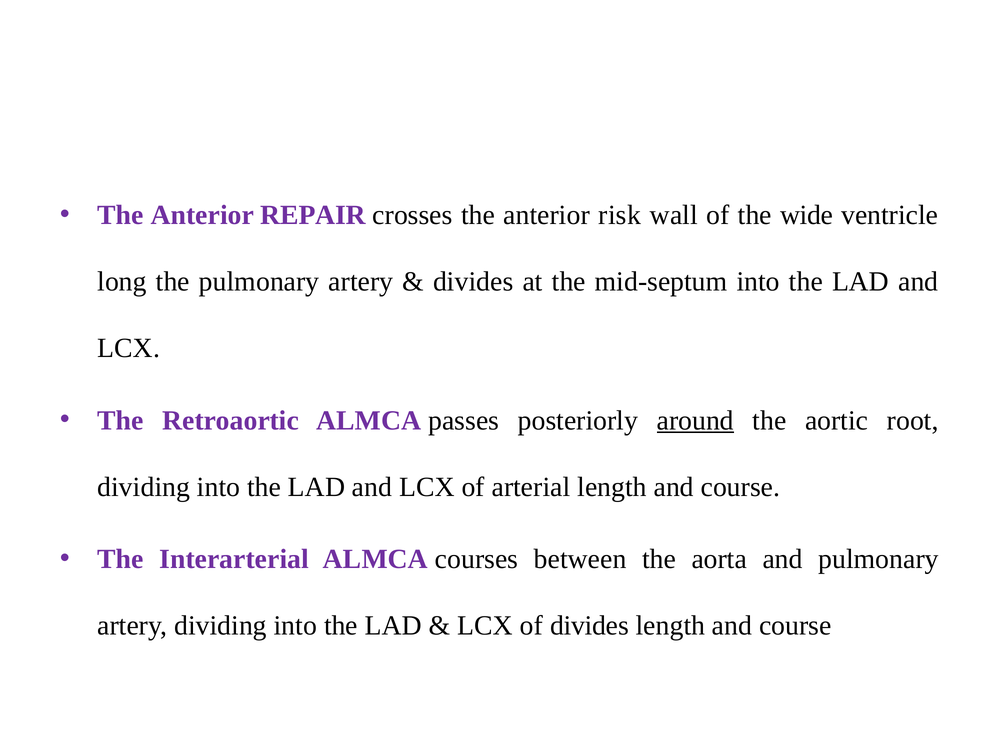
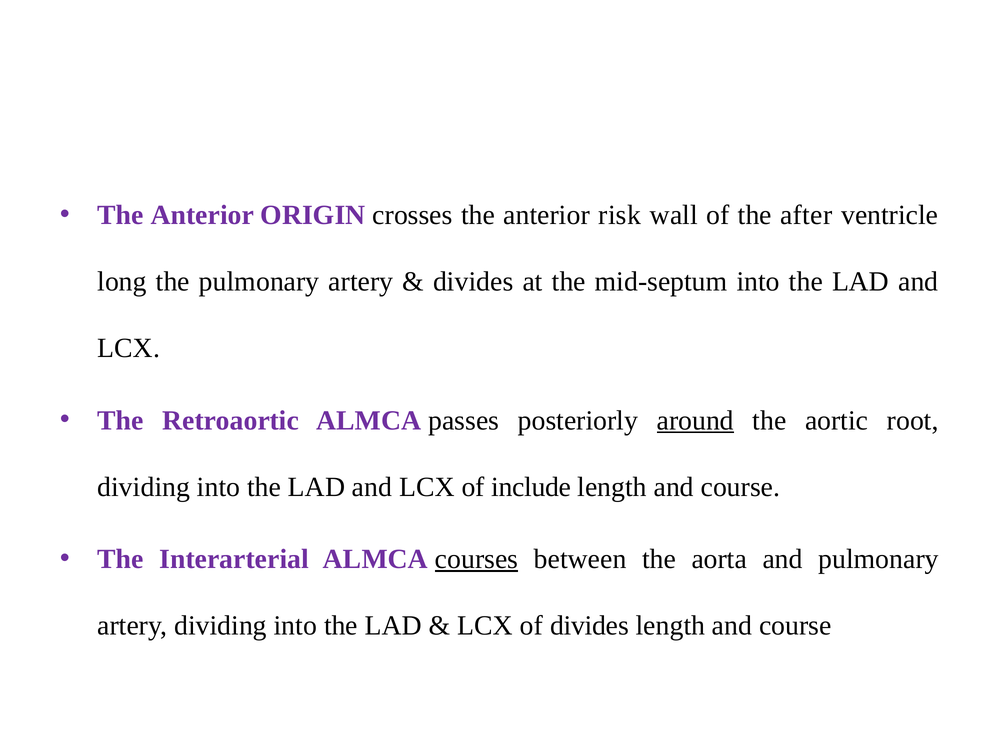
REPAIR: REPAIR -> ORIGIN
wide: wide -> after
arterial: arterial -> include
courses underline: none -> present
